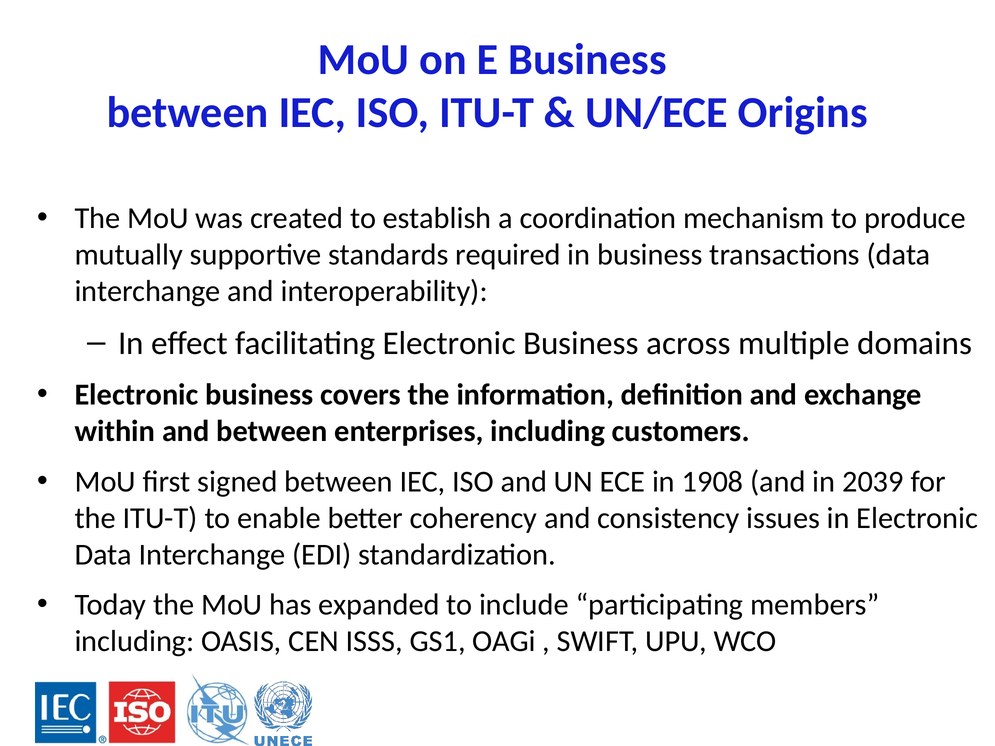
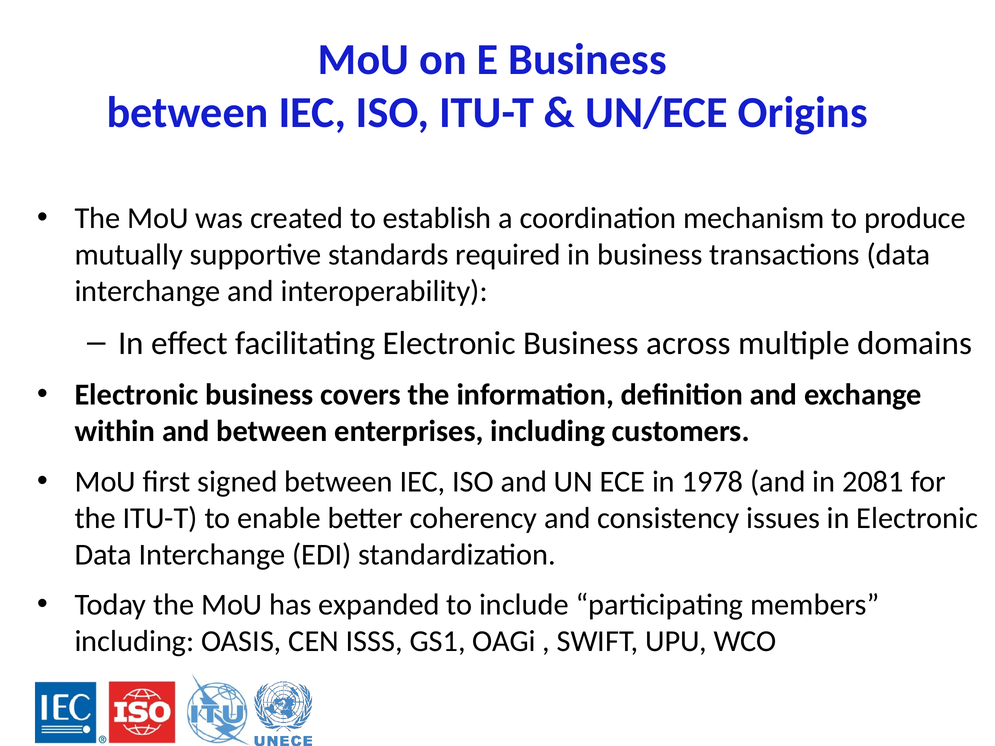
1908: 1908 -> 1978
2039: 2039 -> 2081
